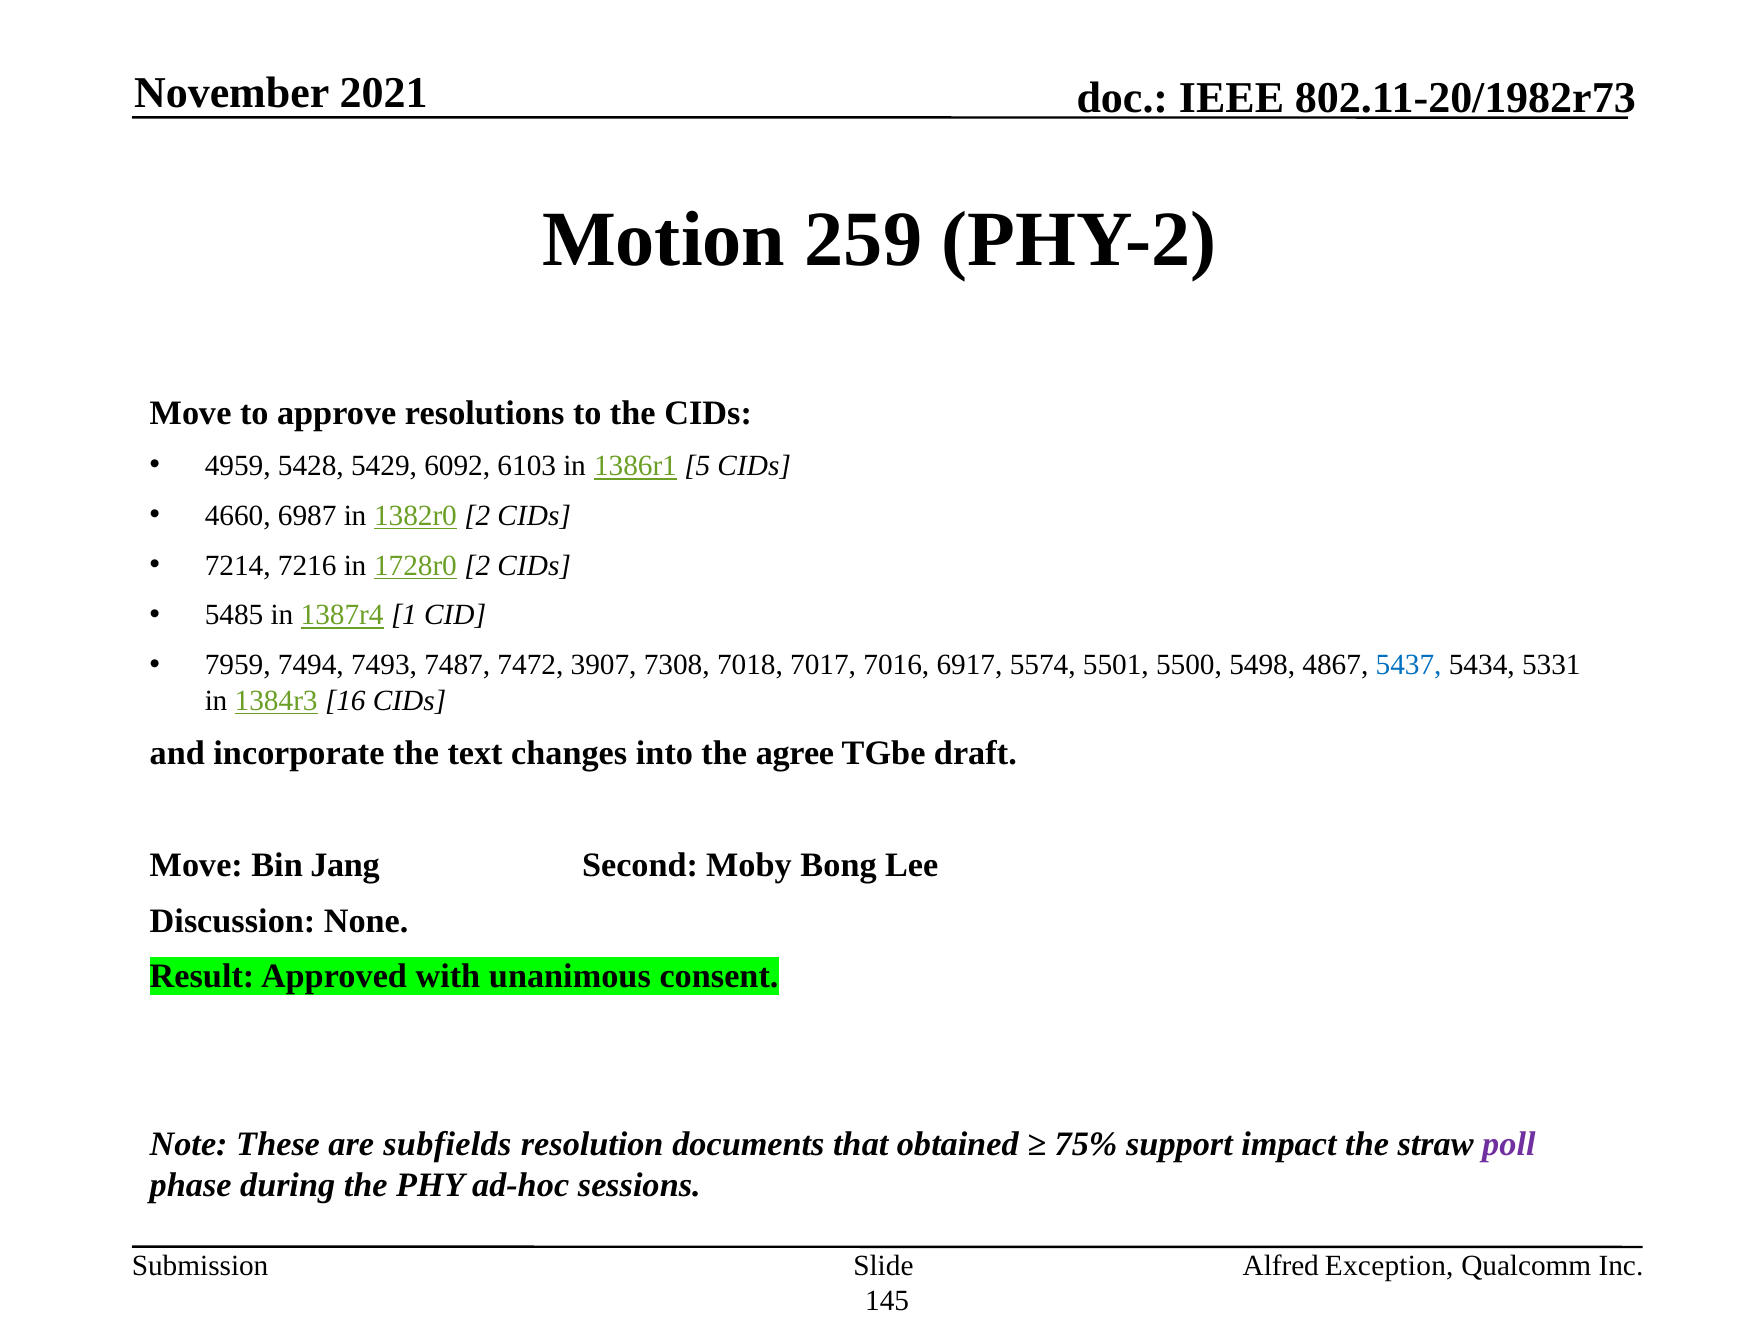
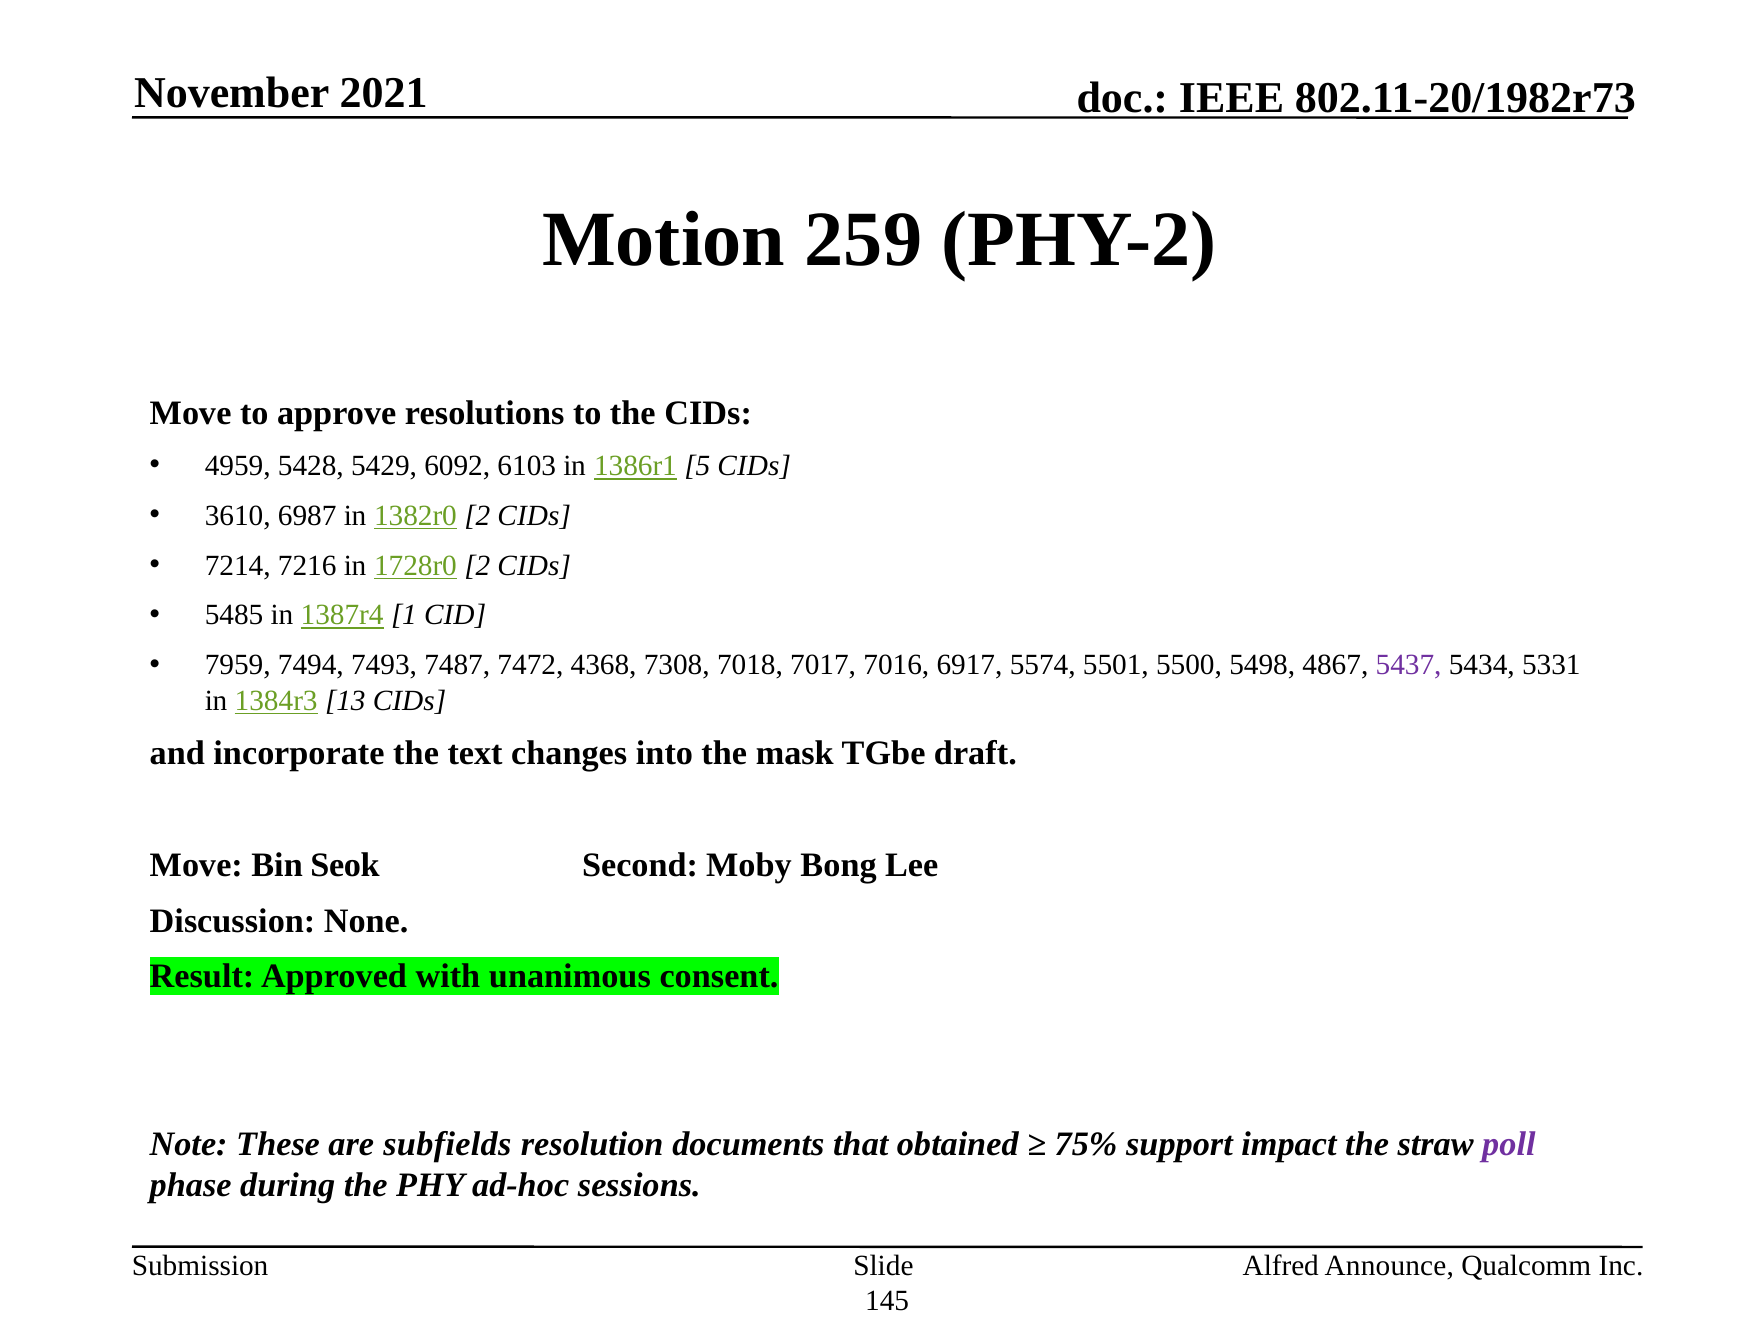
4660: 4660 -> 3610
3907: 3907 -> 4368
5437 colour: blue -> purple
16: 16 -> 13
agree: agree -> mask
Jang: Jang -> Seok
Exception: Exception -> Announce
